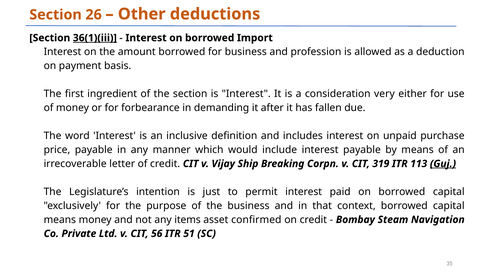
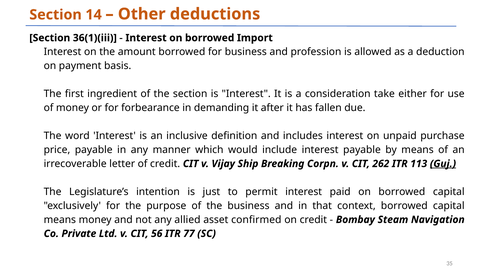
26: 26 -> 14
36(1)(iii underline: present -> none
very: very -> take
319: 319 -> 262
items: items -> allied
51: 51 -> 77
